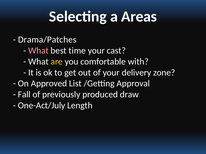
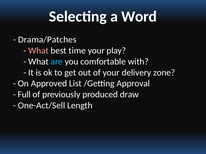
Areas: Areas -> Word
cast: cast -> play
are colour: yellow -> light blue
Fall: Fall -> Full
One-Act/July: One-Act/July -> One-Act/Sell
